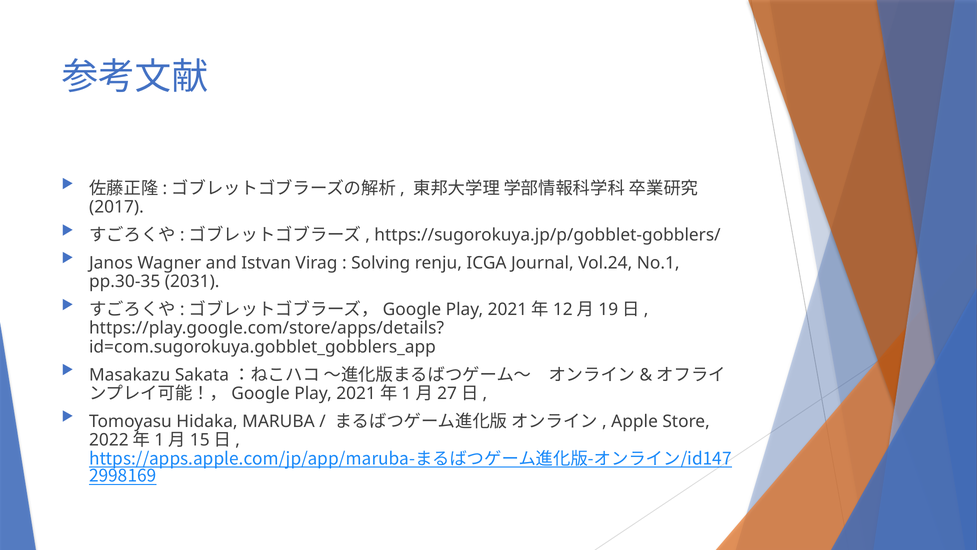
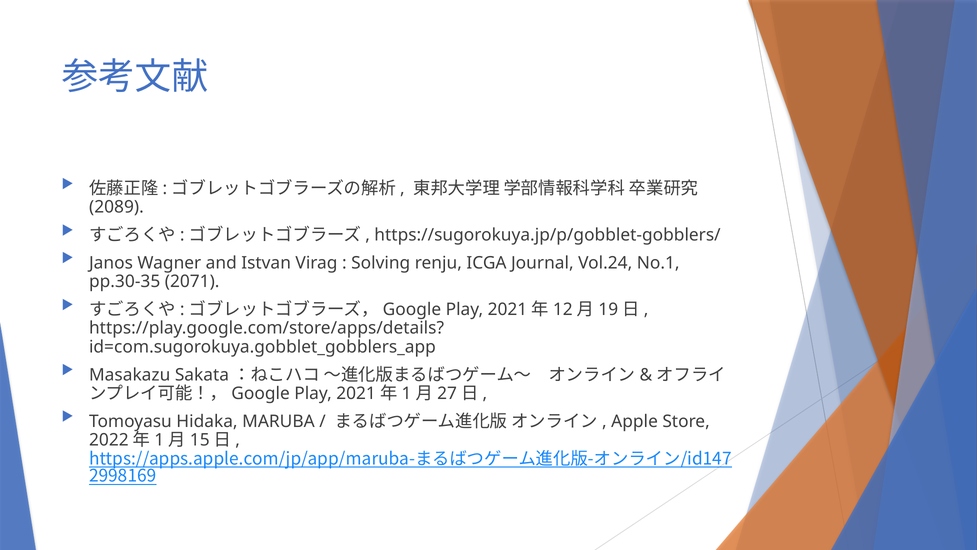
2017: 2017 -> 2089
2031: 2031 -> 2071
